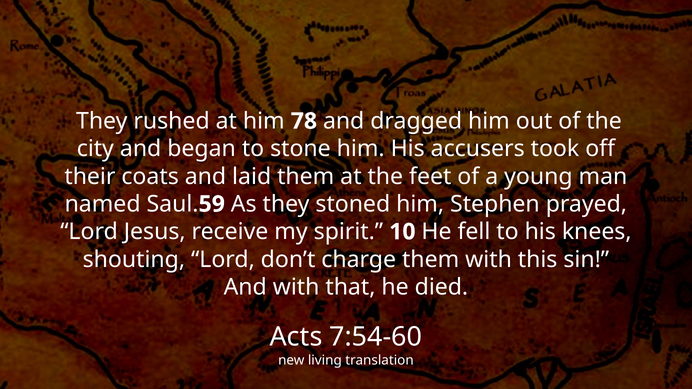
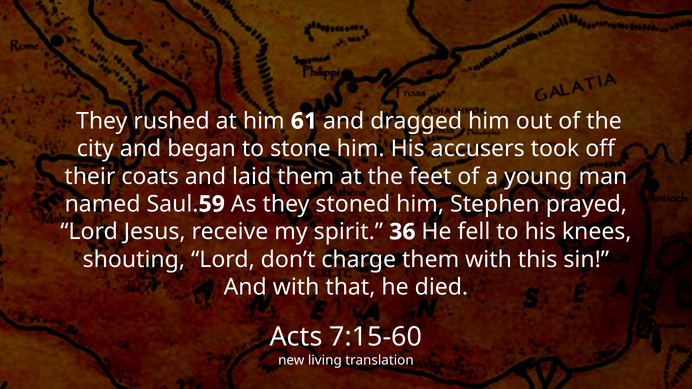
78: 78 -> 61
10: 10 -> 36
7:54-60: 7:54-60 -> 7:15-60
